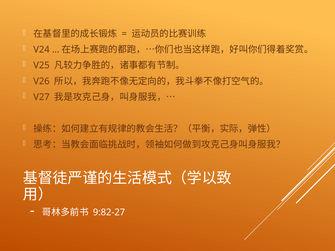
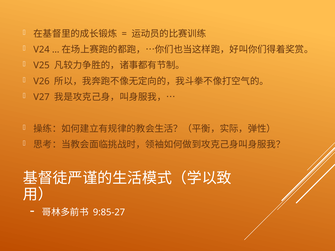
9:82-27: 9:82-27 -> 9:85-27
